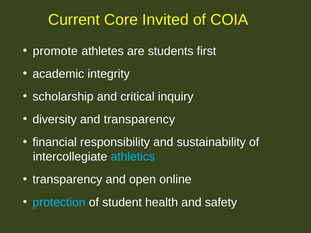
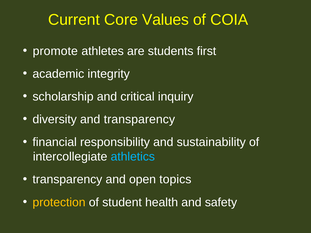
Invited: Invited -> Values
online: online -> topics
protection colour: light blue -> yellow
